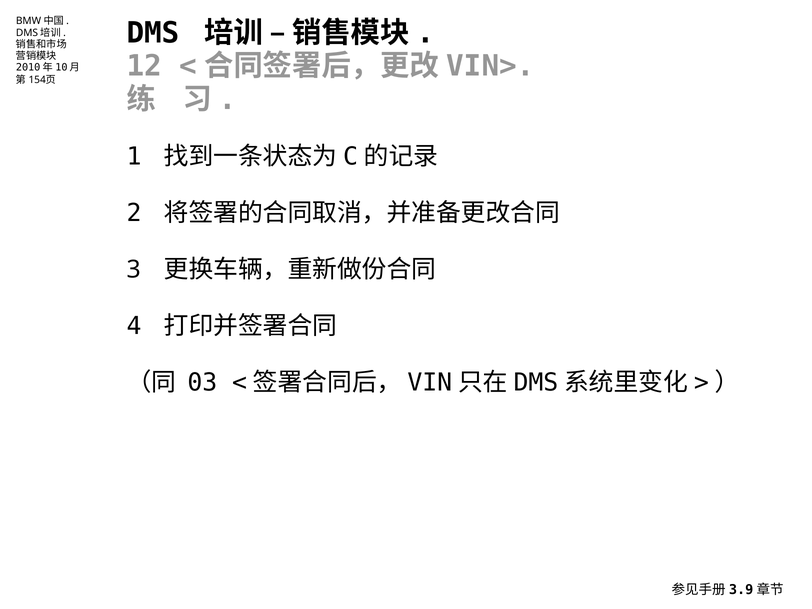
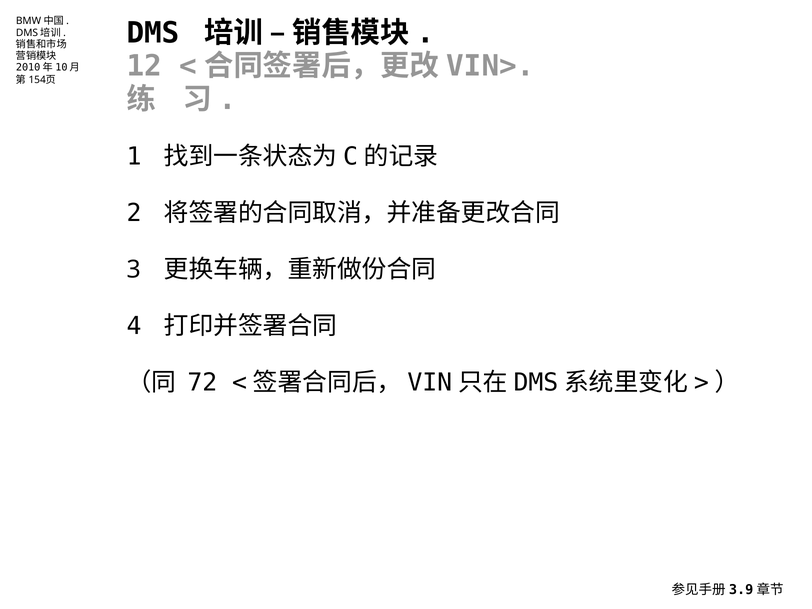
03: 03 -> 72
